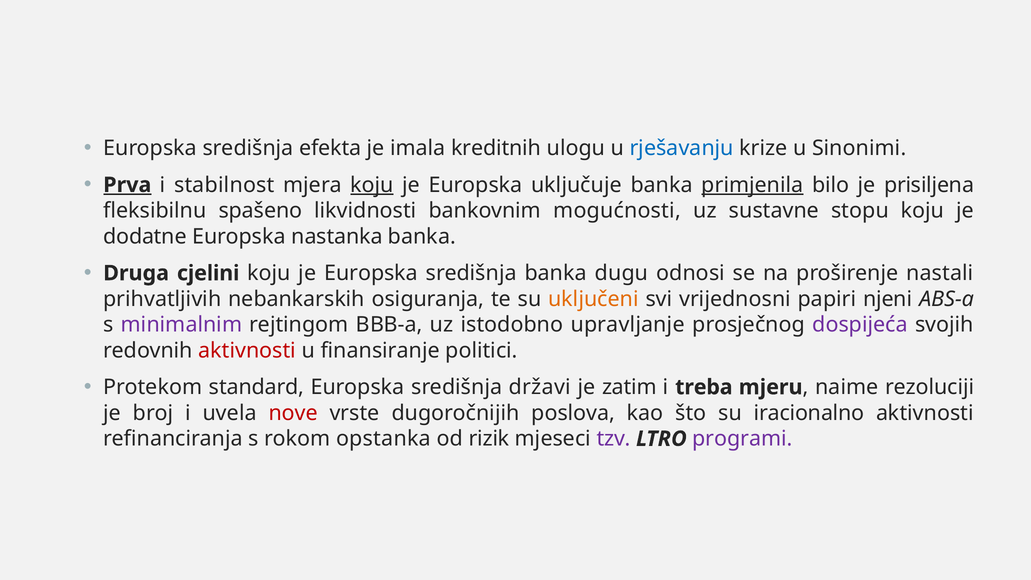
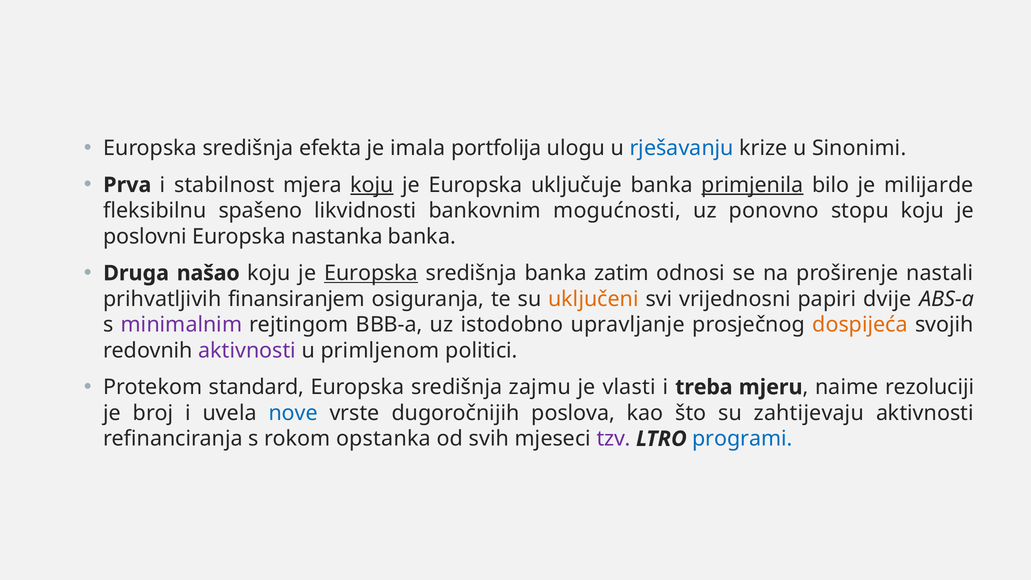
kreditnih: kreditnih -> portfolija
Prva underline: present -> none
prisiljena: prisiljena -> milijarde
sustavne: sustavne -> ponovno
dodatne: dodatne -> poslovni
cjelini: cjelini -> našao
Europska at (371, 273) underline: none -> present
dugu: dugu -> zatim
nebankarskih: nebankarskih -> finansiranjem
njeni: njeni -> dvije
dospijeća colour: purple -> orange
aktivnosti at (247, 351) colour: red -> purple
finansiranje: finansiranje -> primljenom
državi: državi -> zajmu
zatim: zatim -> vlasti
nove colour: red -> blue
iracionalno: iracionalno -> zahtijevaju
rizik: rizik -> svih
programi colour: purple -> blue
